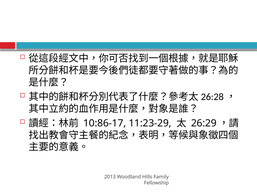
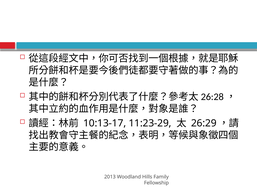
10:86-17: 10:86-17 -> 10:13-17
